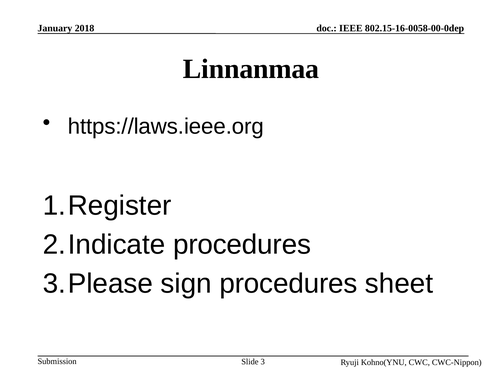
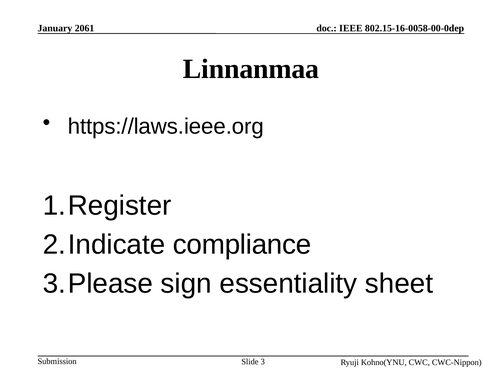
2018: 2018 -> 2061
procedures at (242, 244): procedures -> compliance
sign procedures: procedures -> essentiality
